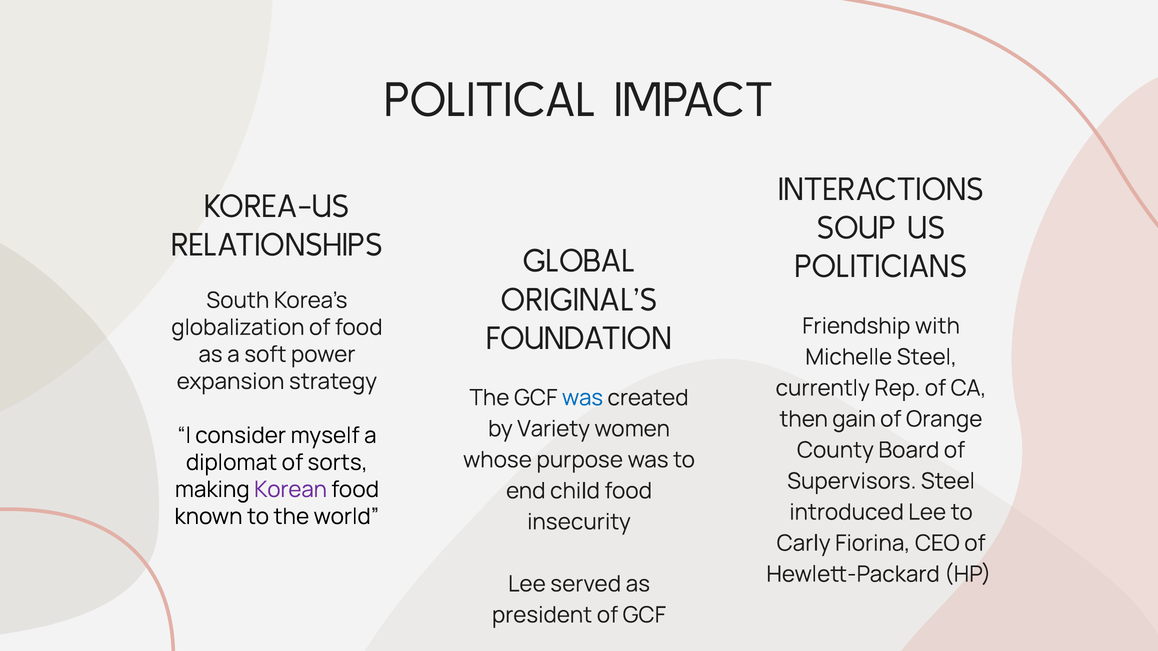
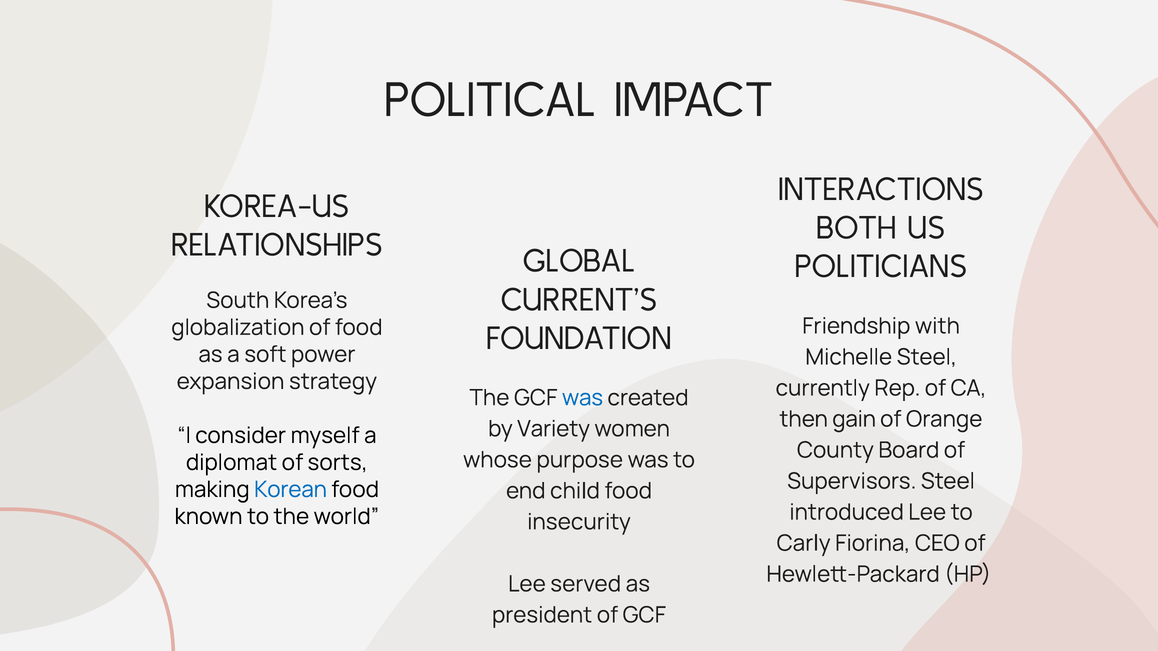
SOUP: SOUP -> BOTH
ORIGINAL’S: ORIGINAL’S -> CURRENT’S
Korean colour: purple -> blue
